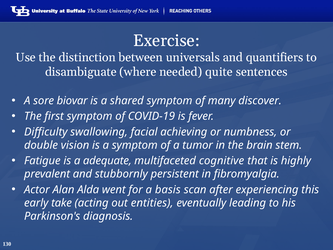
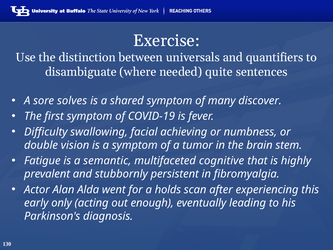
biovar: biovar -> solves
adequate: adequate -> semantic
basis: basis -> holds
take: take -> only
entities: entities -> enough
